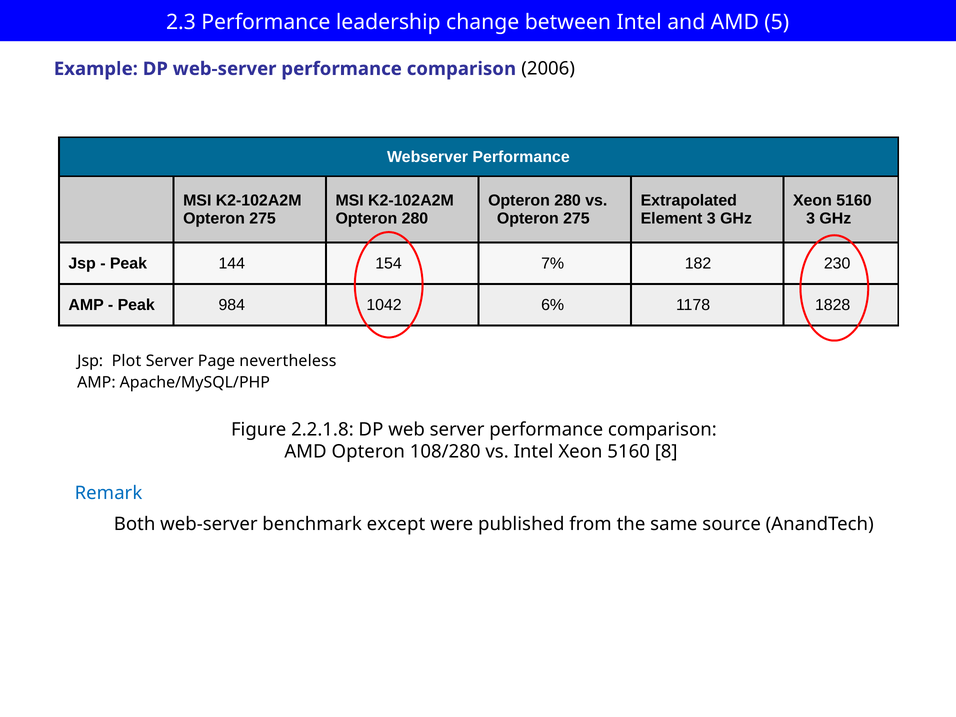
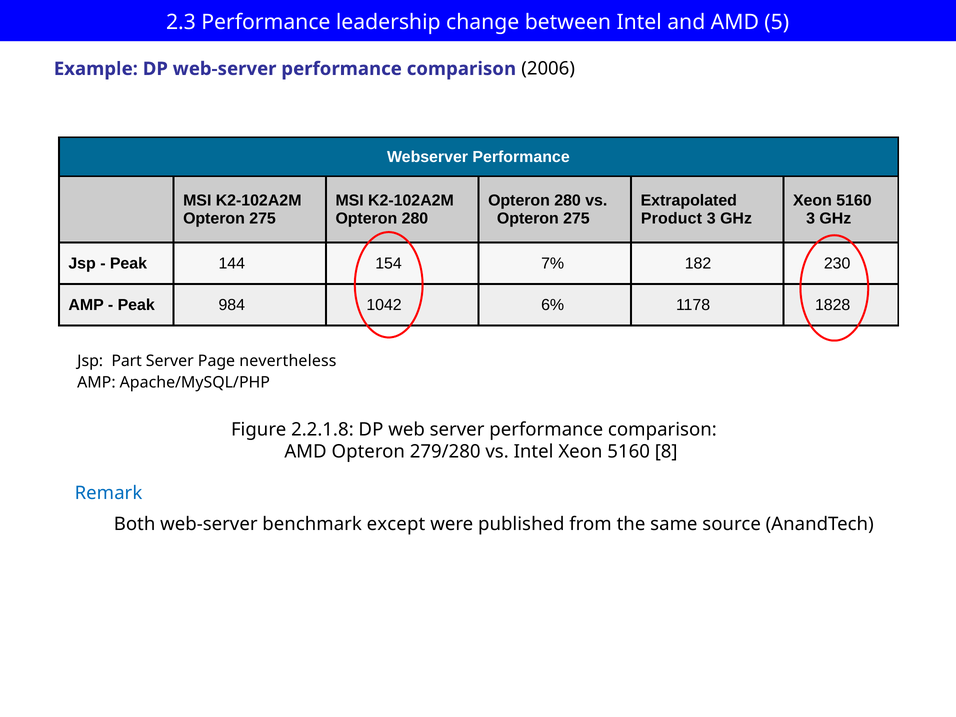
Element: Element -> Product
Plot: Plot -> Part
108/280: 108/280 -> 279/280
